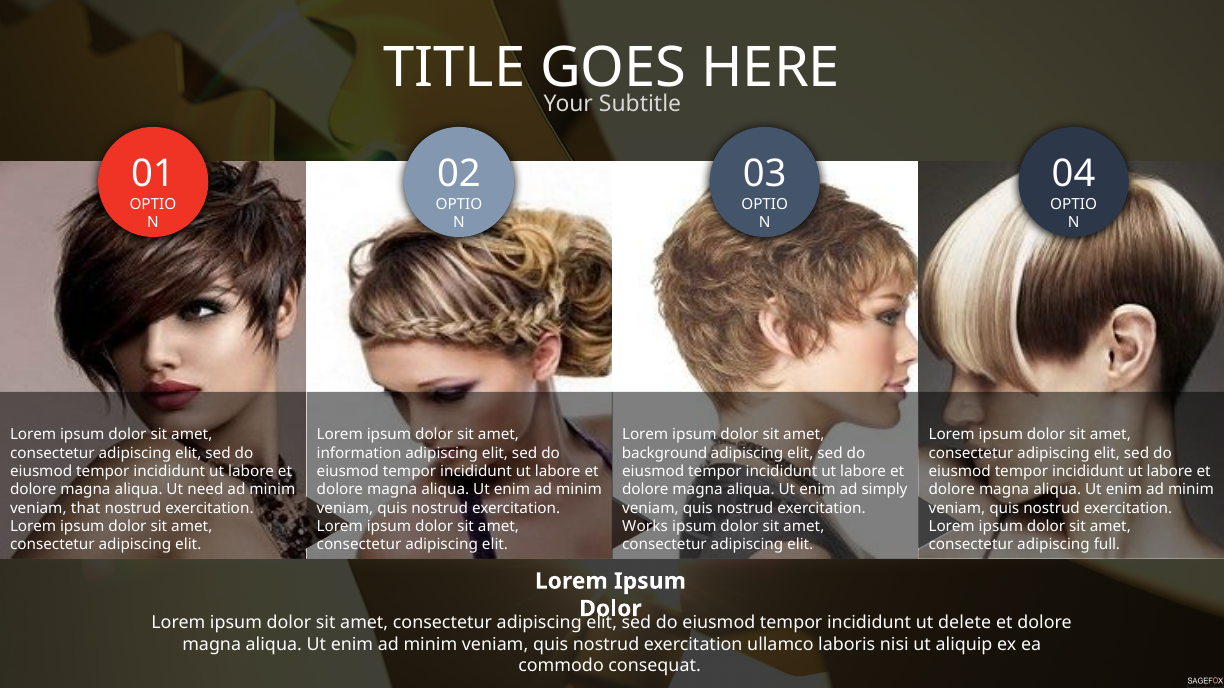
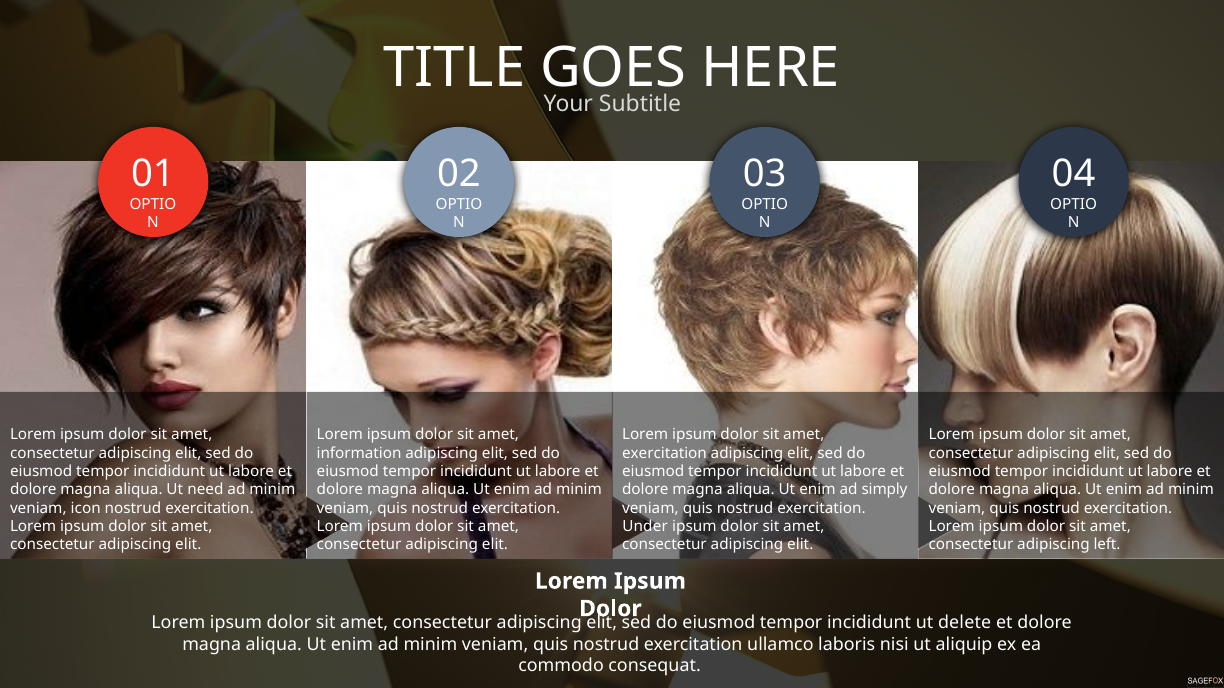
background at (665, 453): background -> exercitation
that: that -> icon
Works: Works -> Under
full: full -> left
